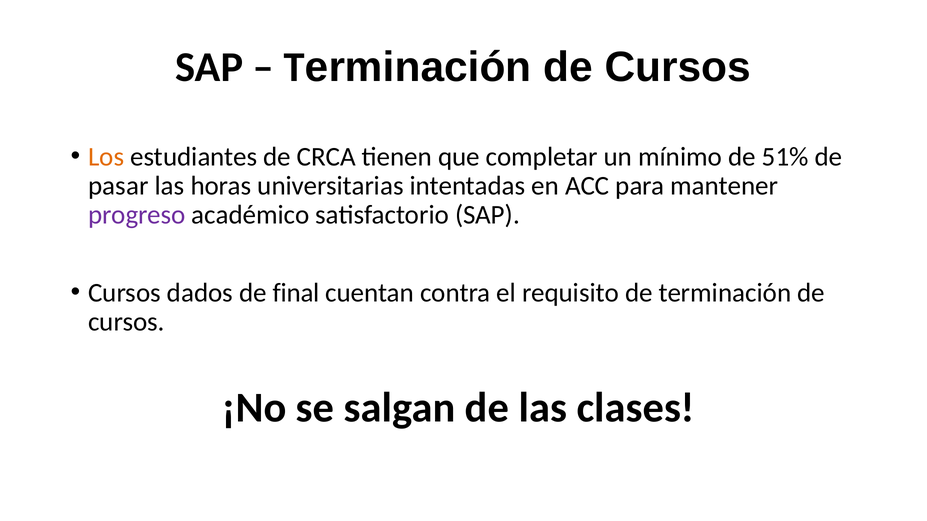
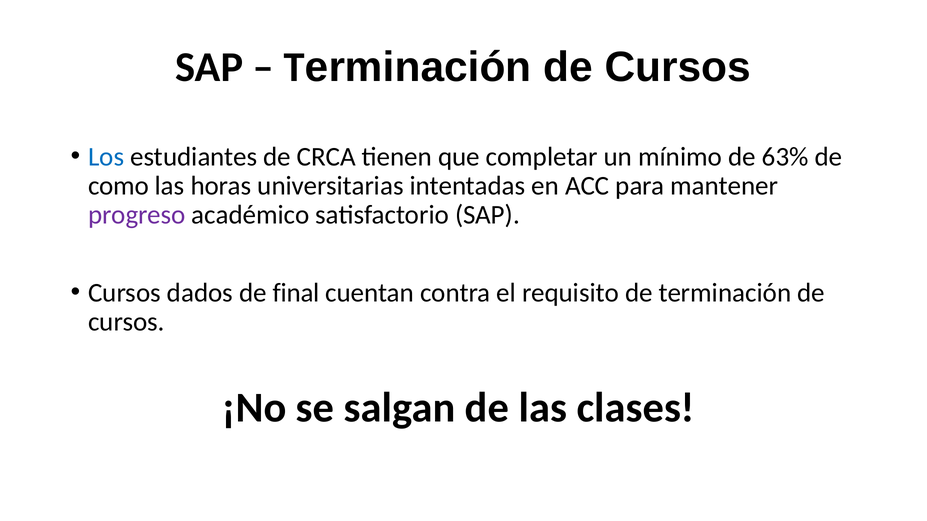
Los colour: orange -> blue
51%: 51% -> 63%
pasar: pasar -> como
